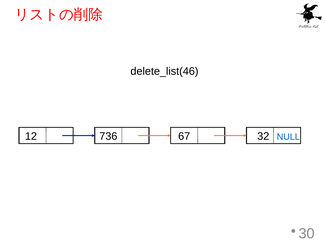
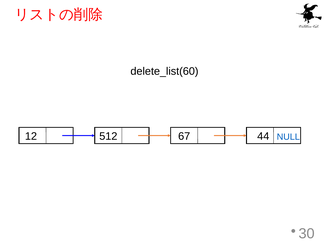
delete_list(46: delete_list(46 -> delete_list(60
736: 736 -> 512
32: 32 -> 44
